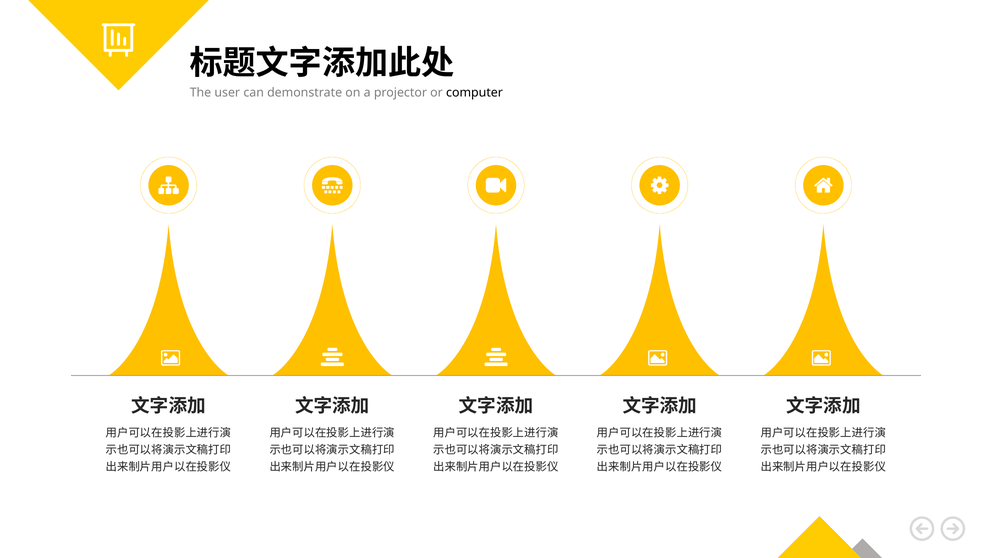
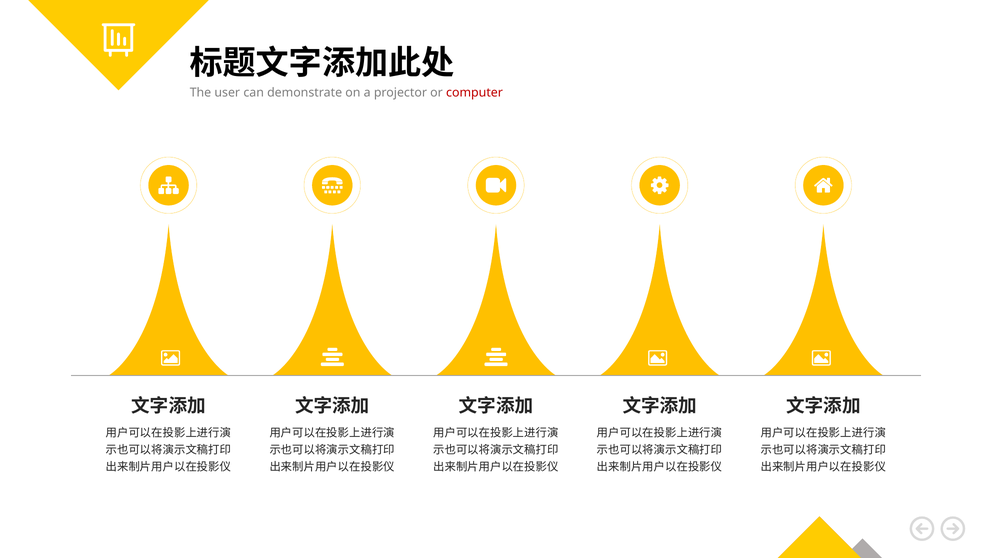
computer colour: black -> red
